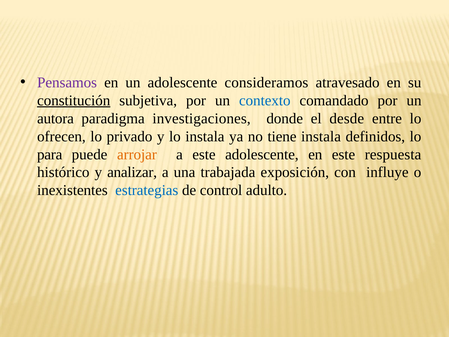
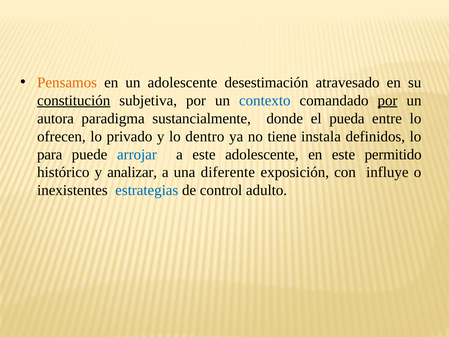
Pensamos colour: purple -> orange
consideramos: consideramos -> desestimación
por at (388, 100) underline: none -> present
investigaciones: investigaciones -> sustancialmente
desde: desde -> pueda
lo instala: instala -> dentro
arrojar colour: orange -> blue
respuesta: respuesta -> permitido
trabajada: trabajada -> diferente
